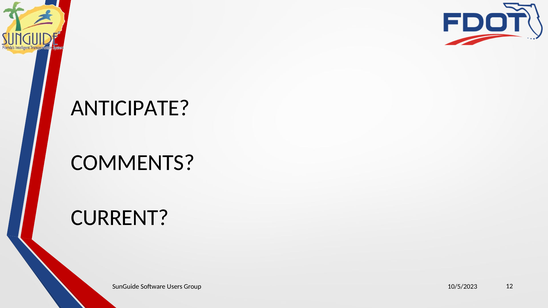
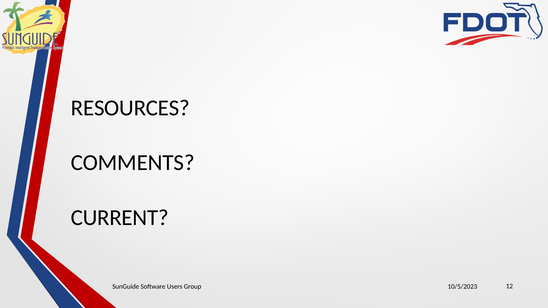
ANTICIPATE: ANTICIPATE -> RESOURCES
